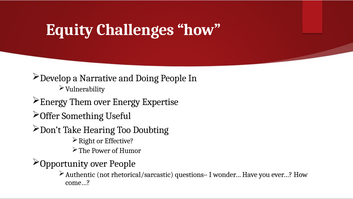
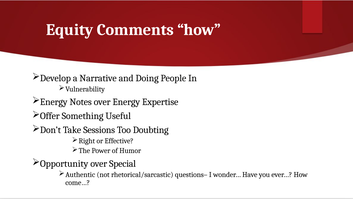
Challenges: Challenges -> Comments
Them: Them -> Notes
Hearing: Hearing -> Sessions
over People: People -> Special
